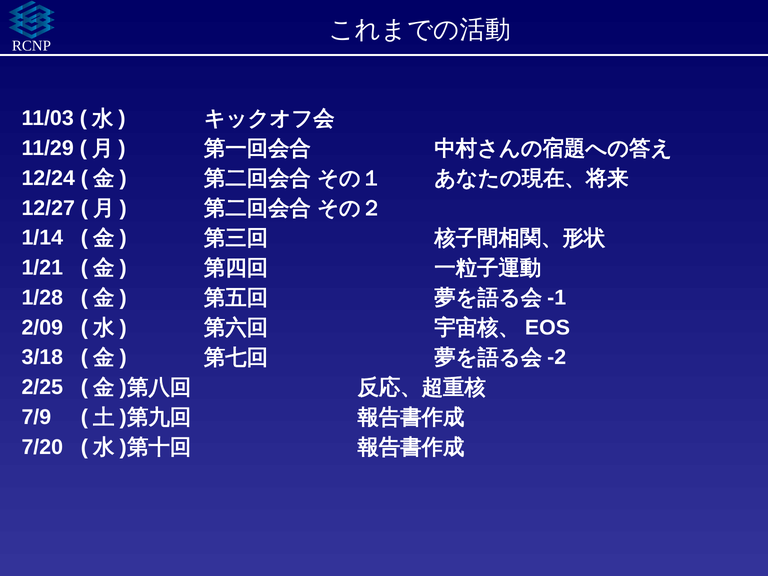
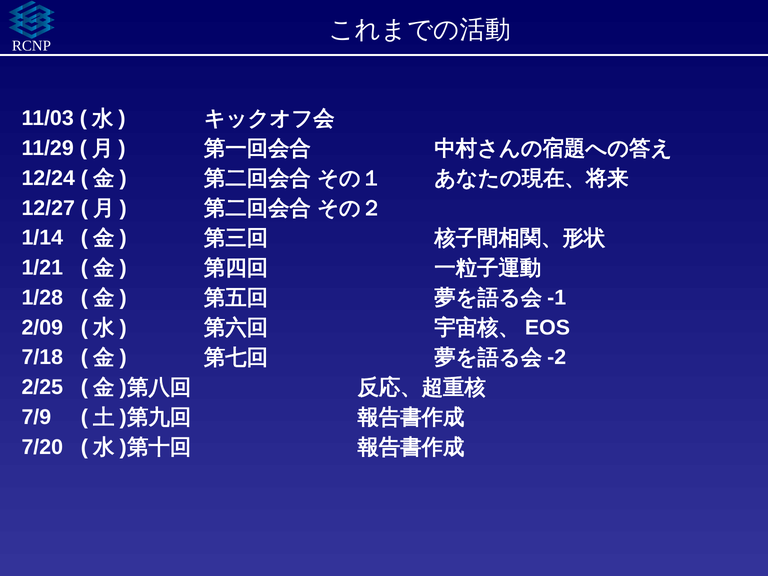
3/18: 3/18 -> 7/18
